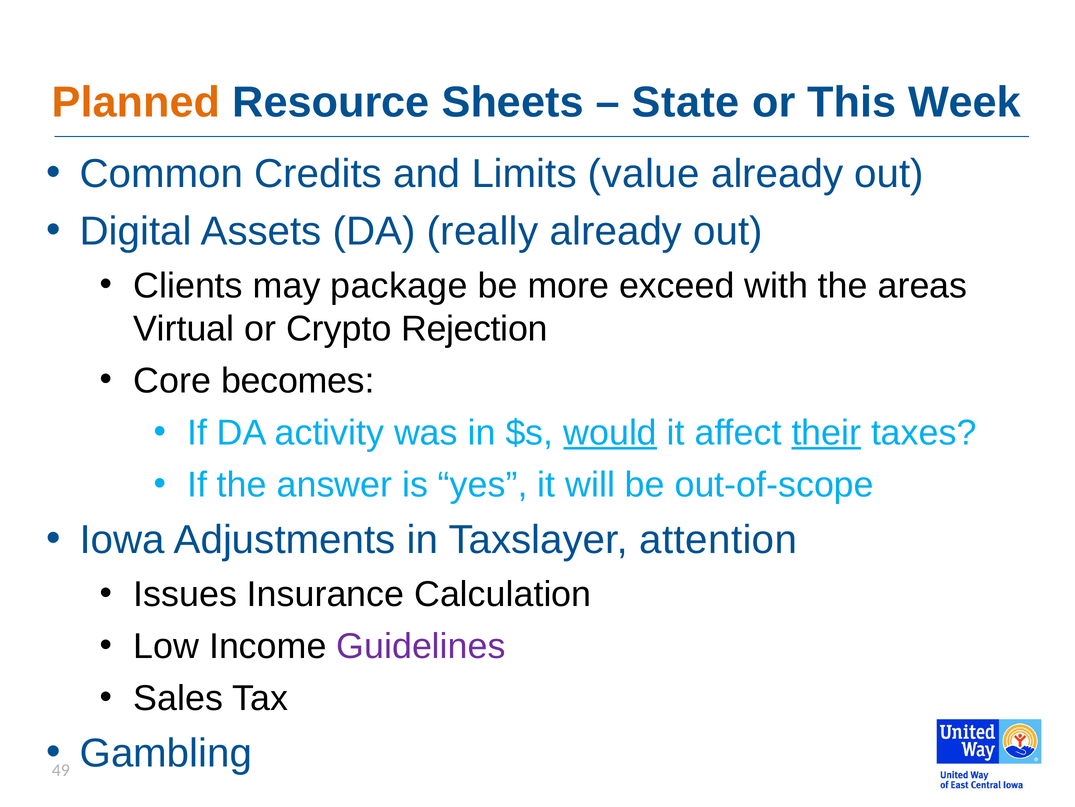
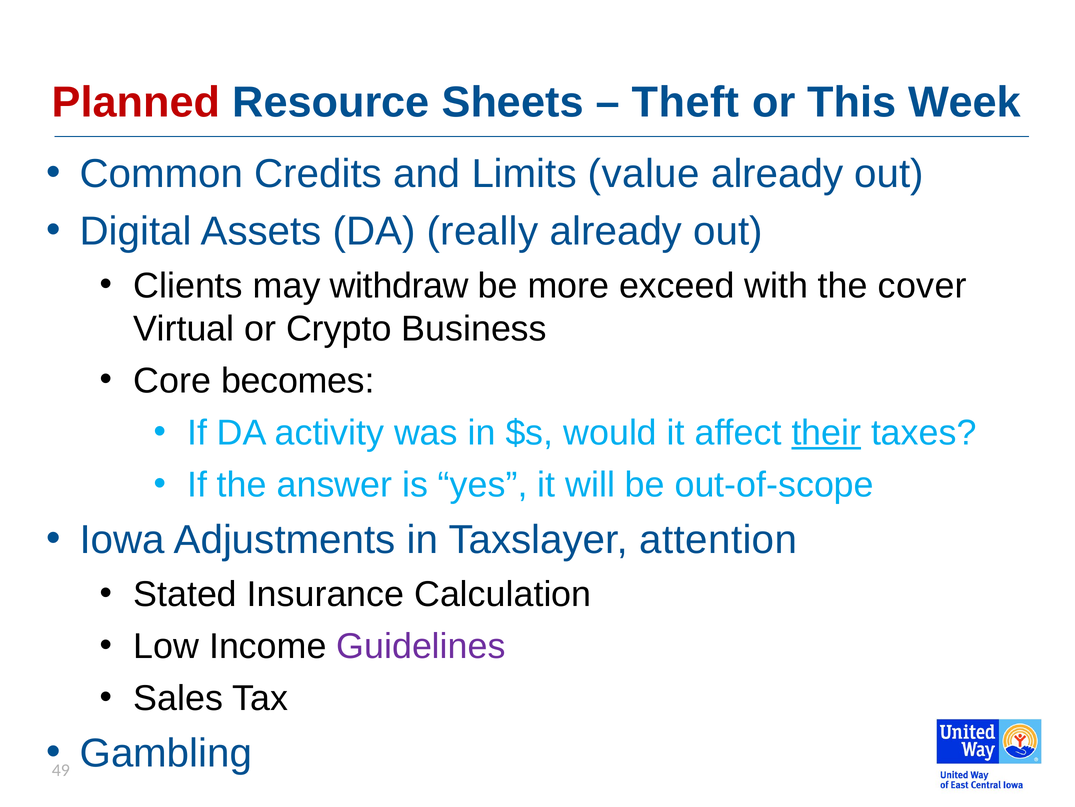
Planned colour: orange -> red
State: State -> Theft
package: package -> withdraw
areas: areas -> cover
Rejection: Rejection -> Business
would underline: present -> none
Issues: Issues -> Stated
